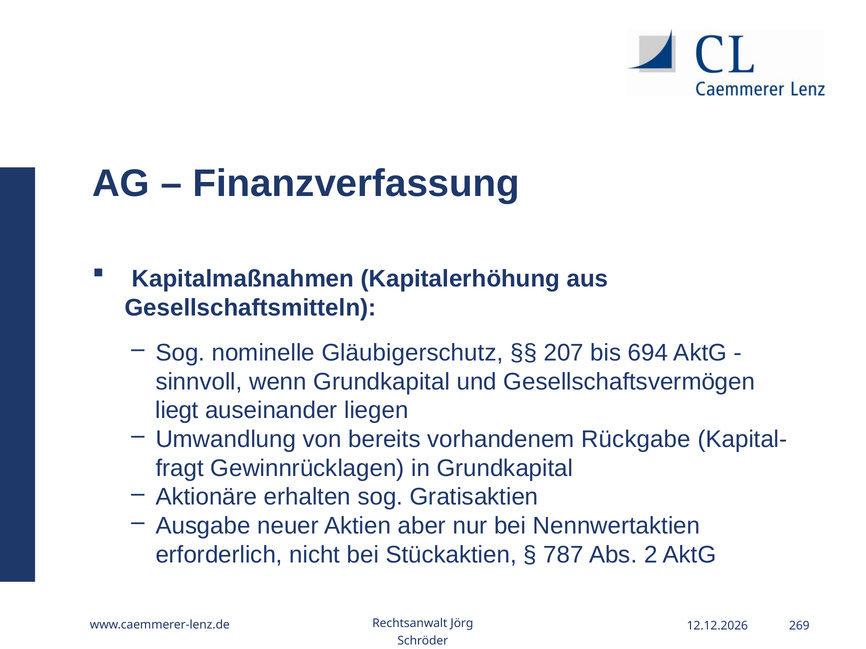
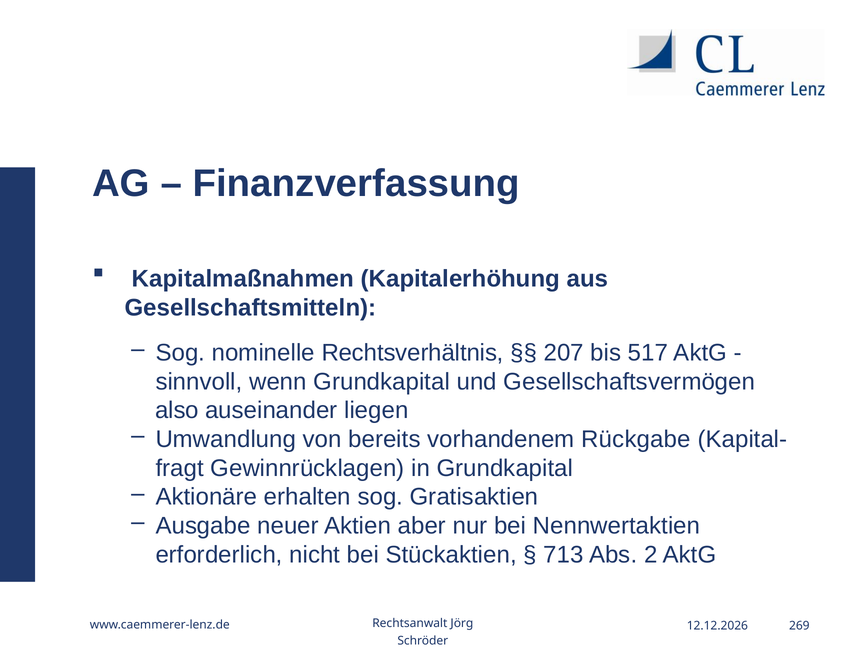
Gläubigerschutz: Gläubigerschutz -> Rechtsverhältnis
694: 694 -> 517
liegt: liegt -> also
787: 787 -> 713
